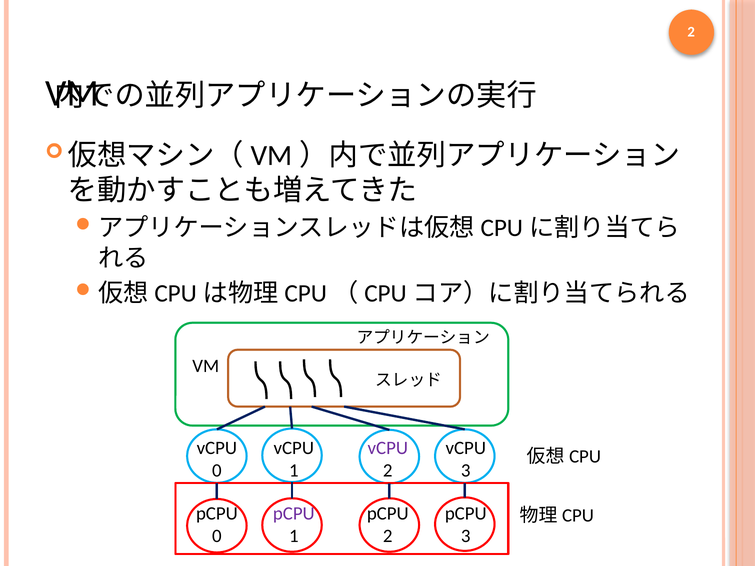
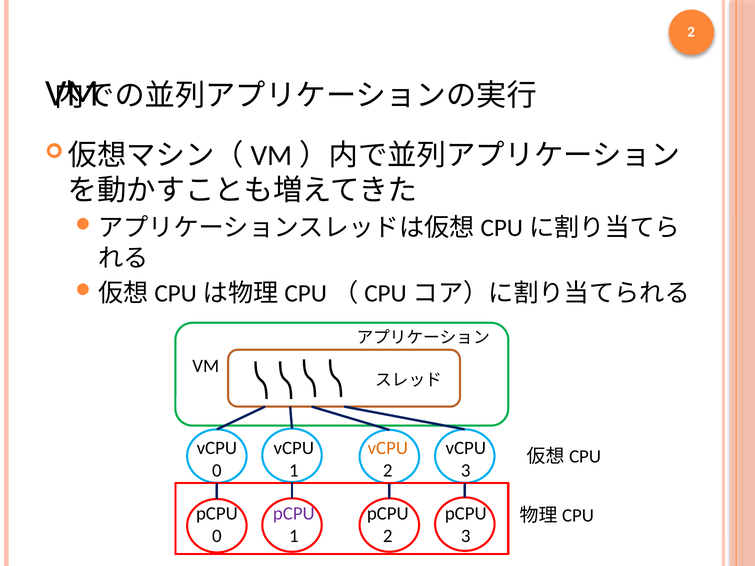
vCPU at (388, 448) colour: purple -> orange
